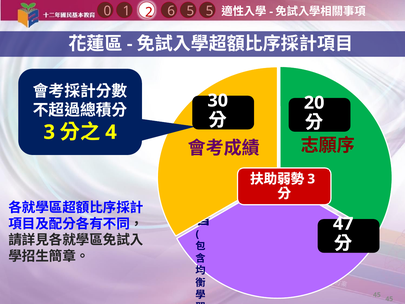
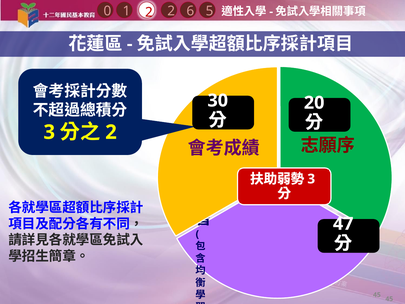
1 5: 5 -> 6
2 6: 6 -> 2
4 at (111, 132): 4 -> 2
